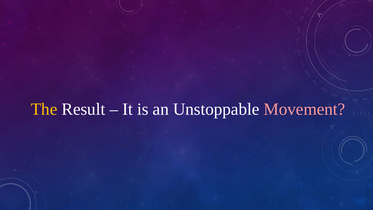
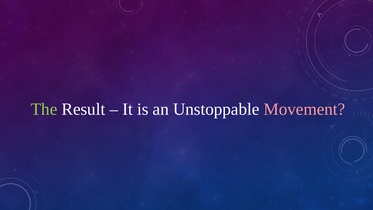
The colour: yellow -> light green
